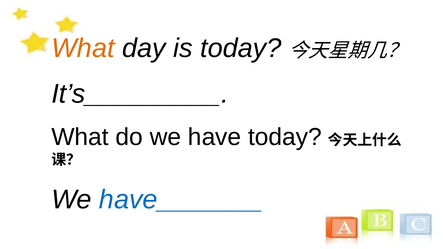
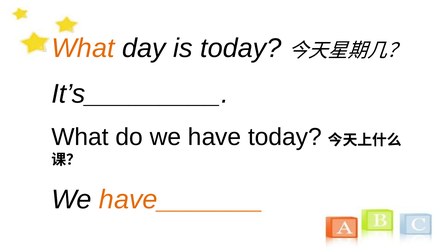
have_______ colour: blue -> orange
